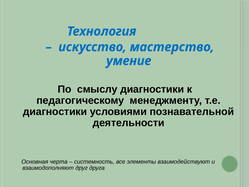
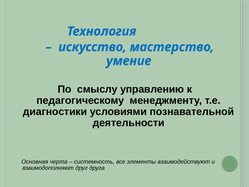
смыслу диагностики: диагностики -> управлению
